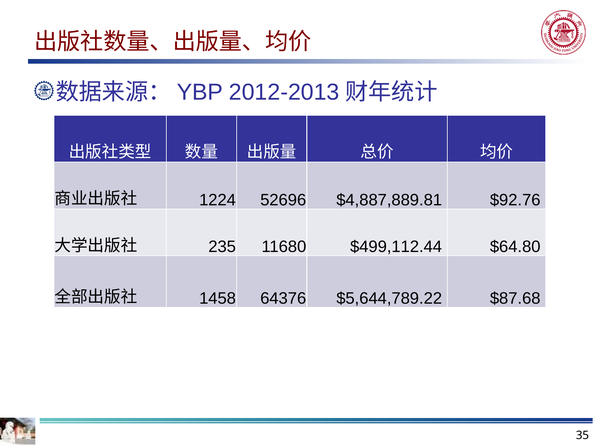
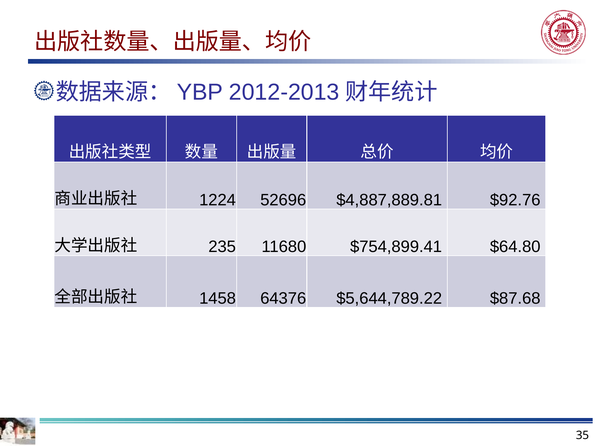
$499,112.44: $499,112.44 -> $754,899.41
